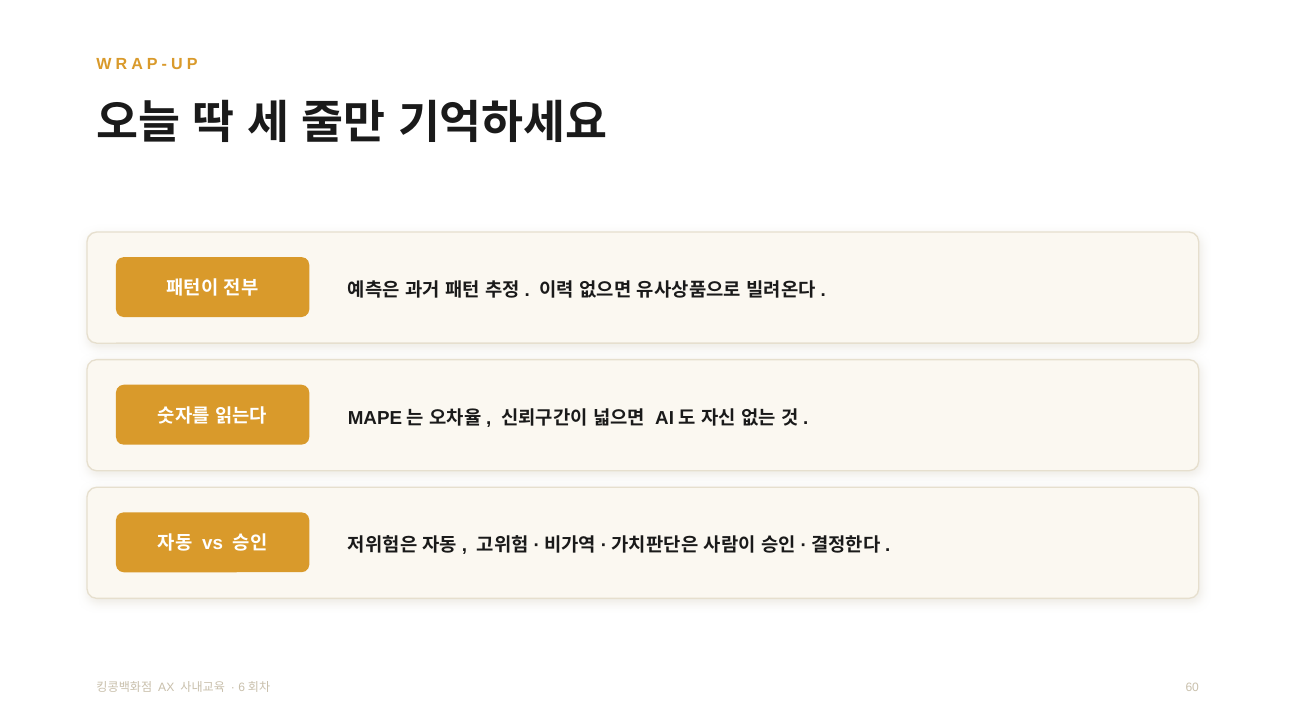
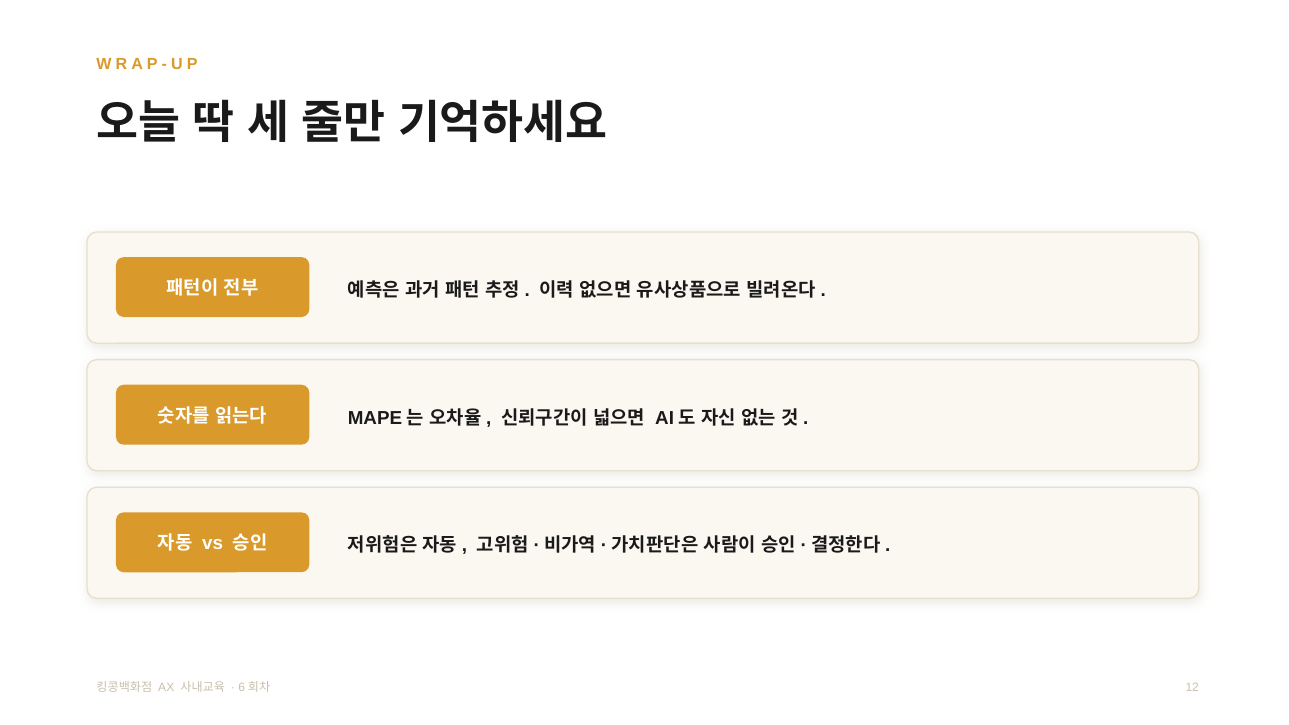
60: 60 -> 12
